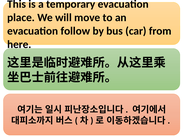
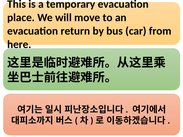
follow: follow -> return
